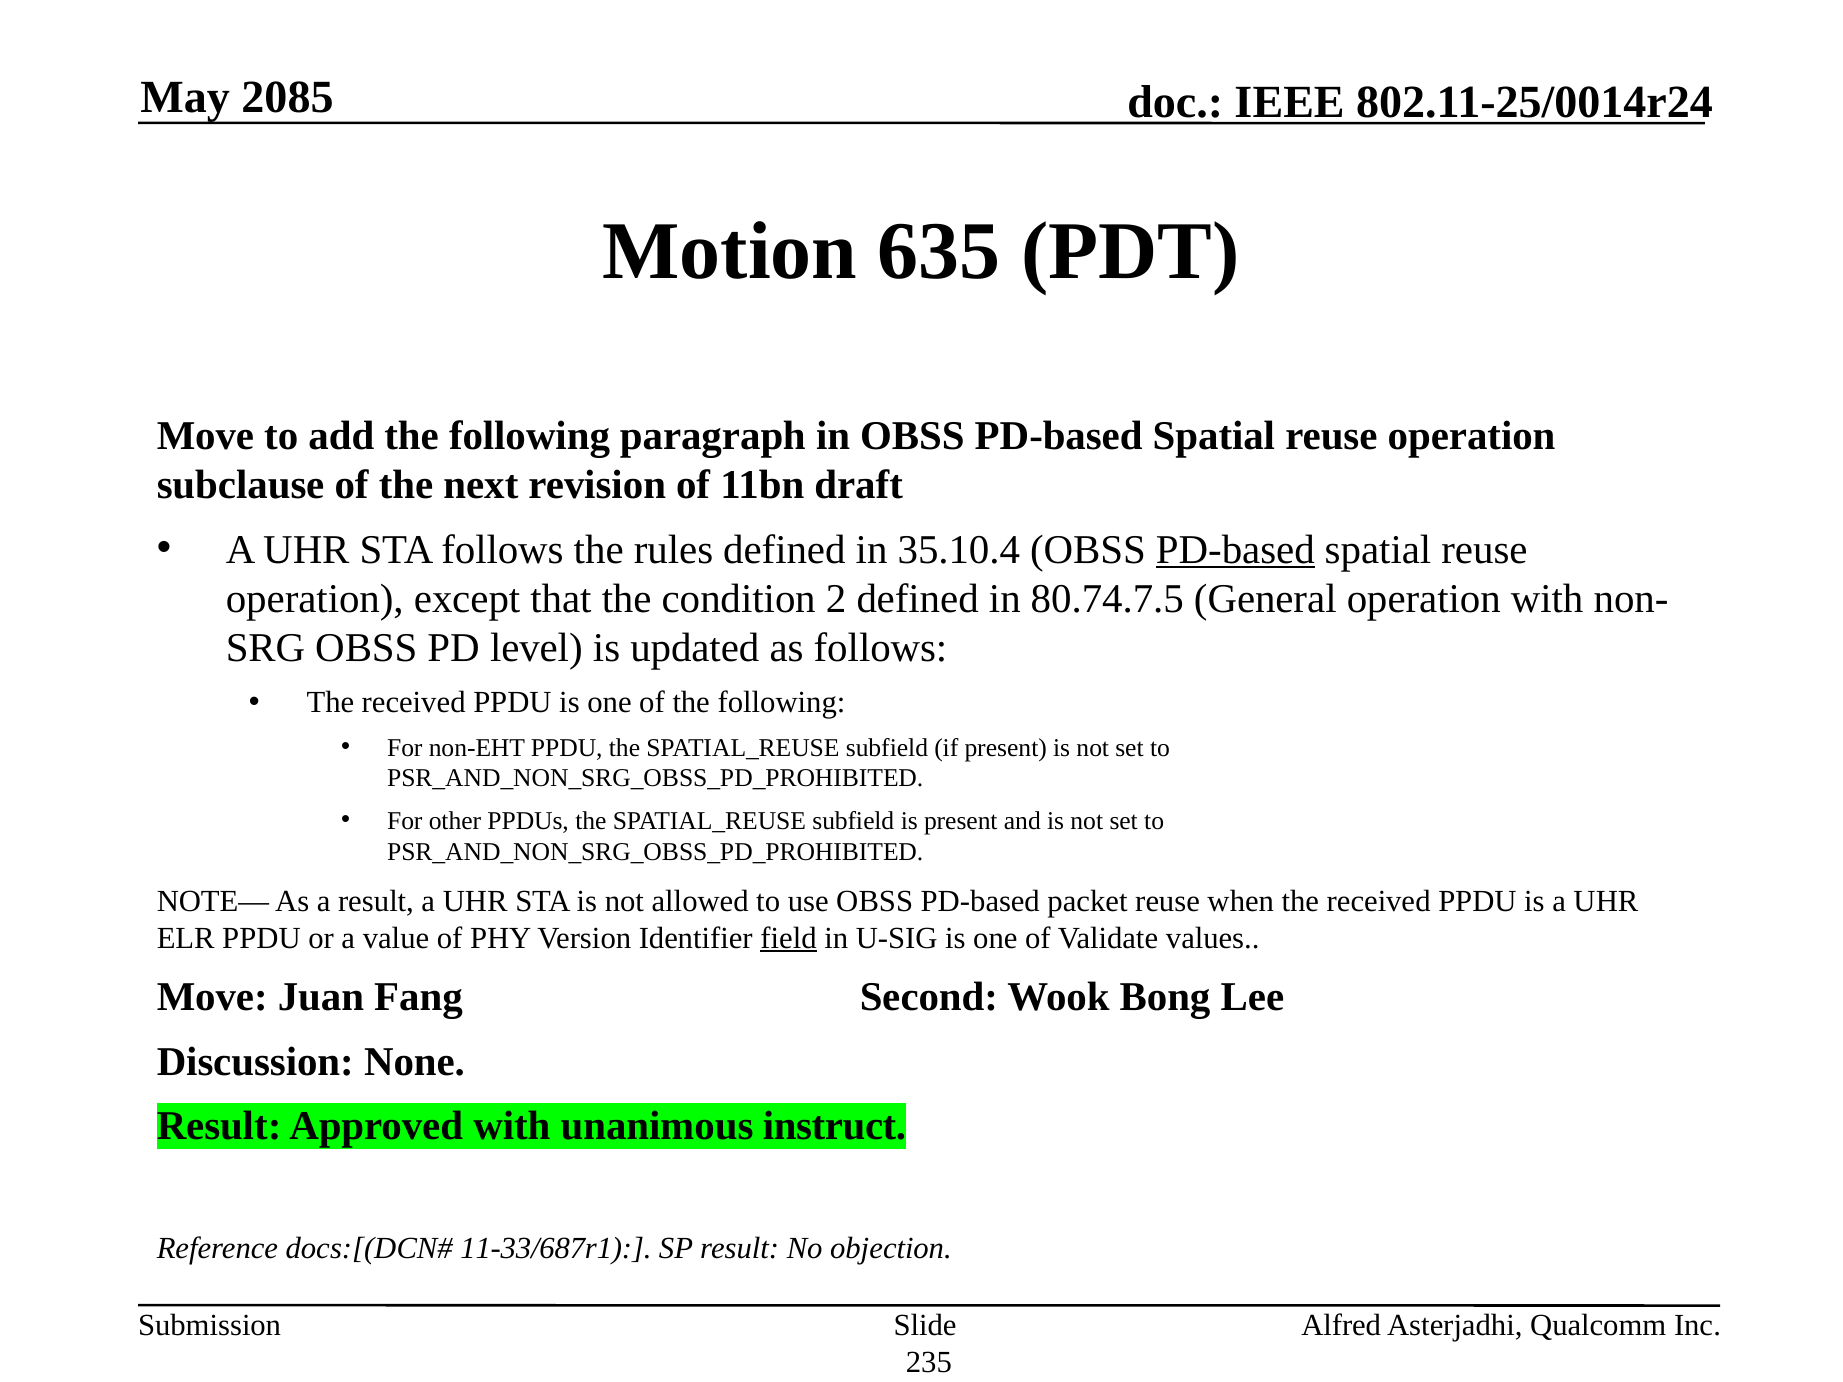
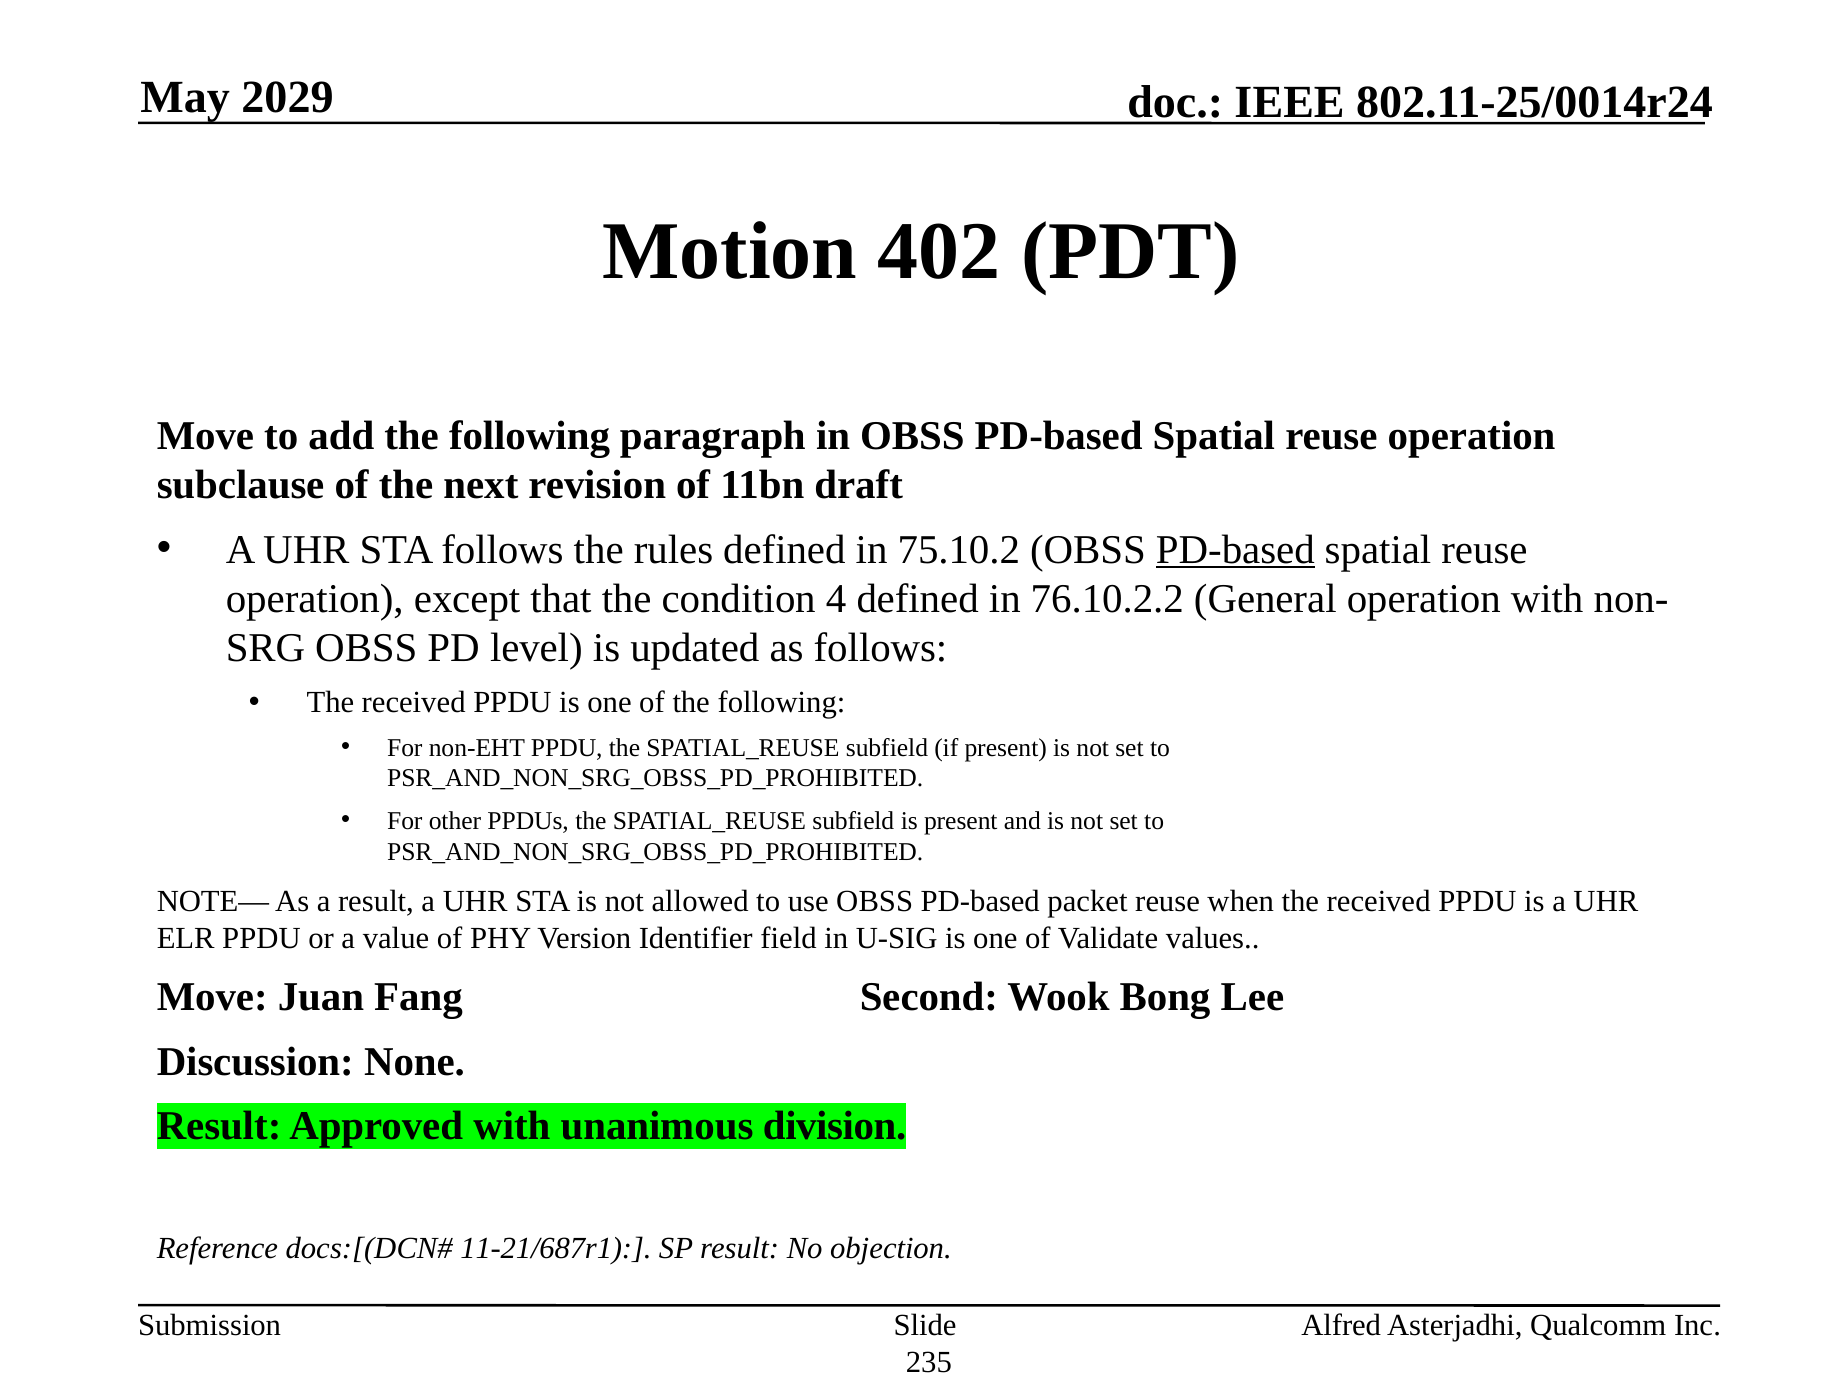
2085: 2085 -> 2029
635: 635 -> 402
35.10.4: 35.10.4 -> 75.10.2
2: 2 -> 4
80.74.7.5: 80.74.7.5 -> 76.10.2.2
field underline: present -> none
instruct: instruct -> division
11-33/687r1: 11-33/687r1 -> 11-21/687r1
